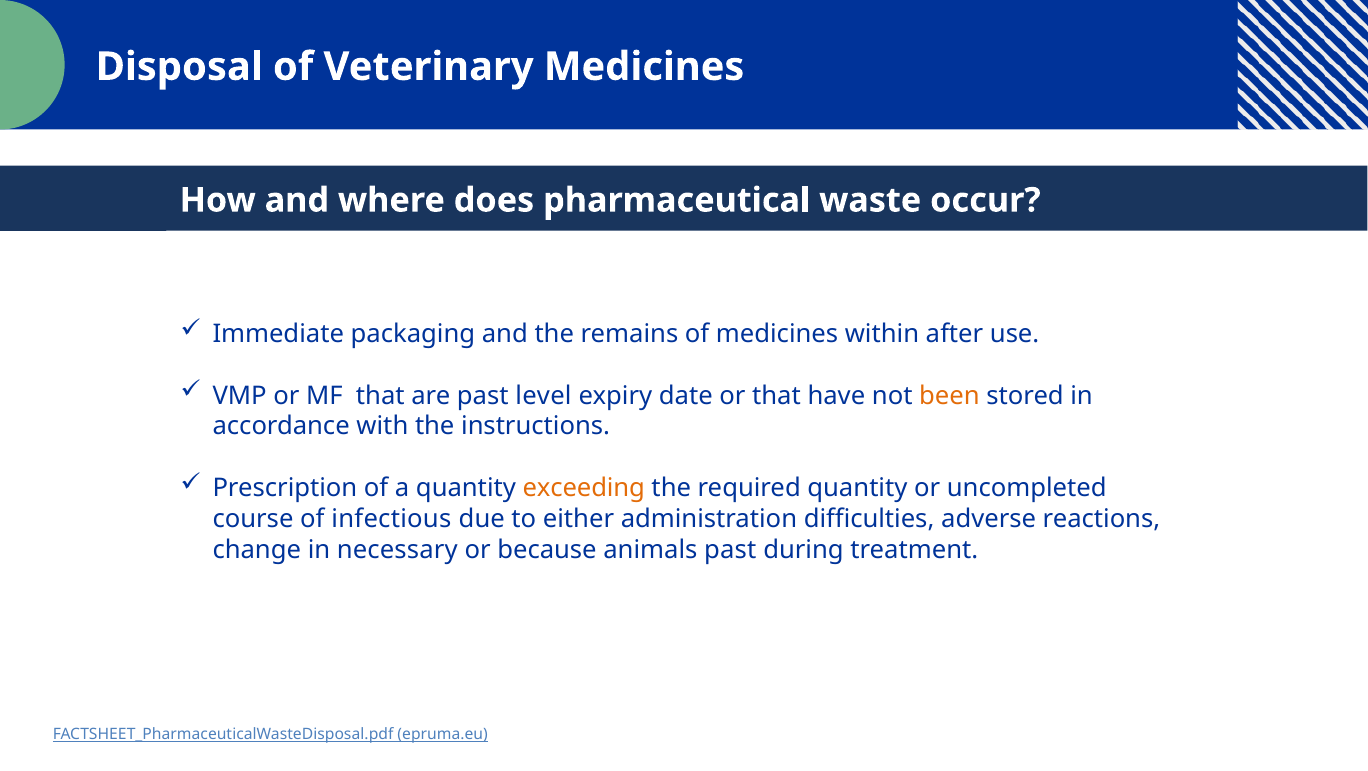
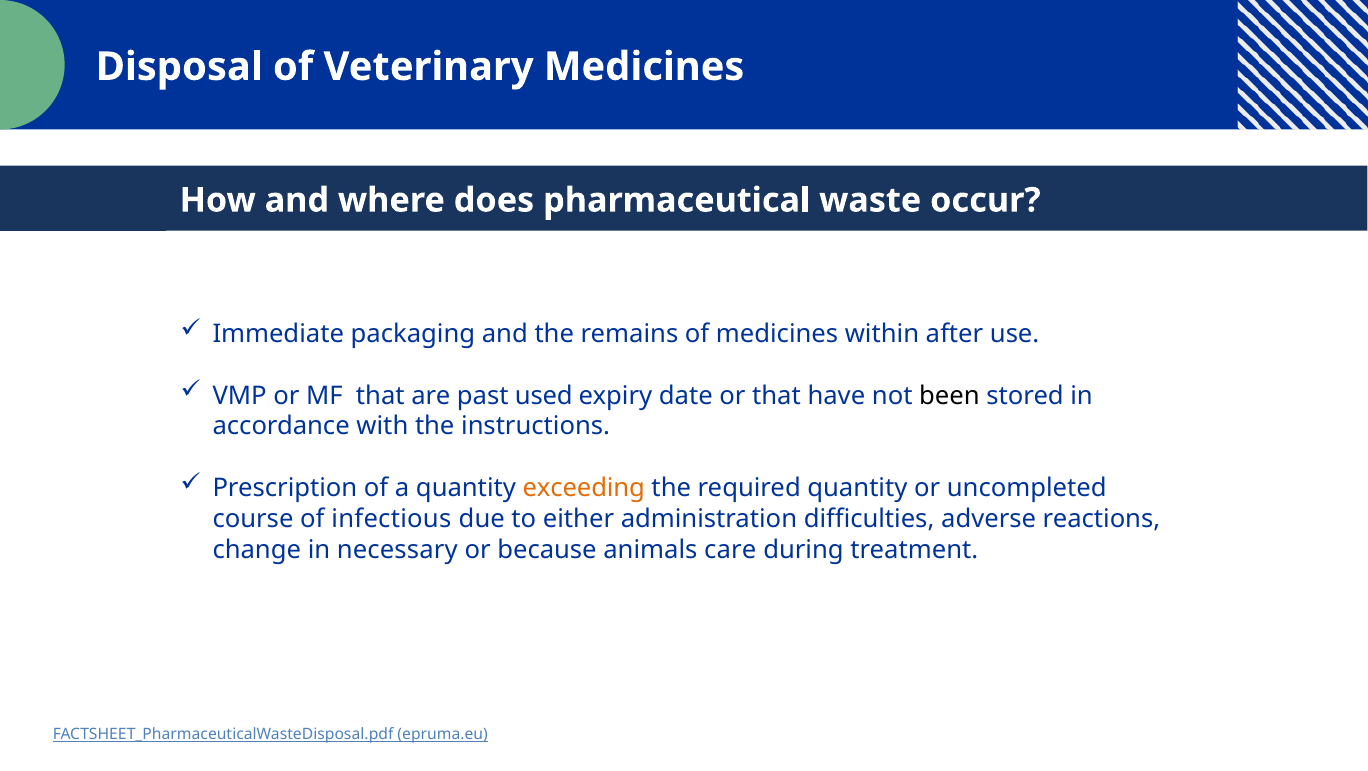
level: level -> used
been colour: orange -> black
animals past: past -> care
